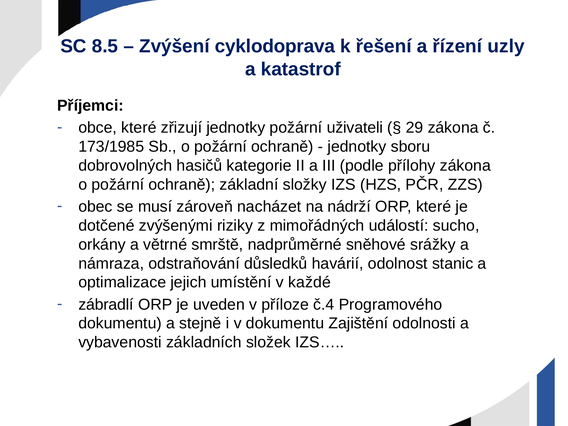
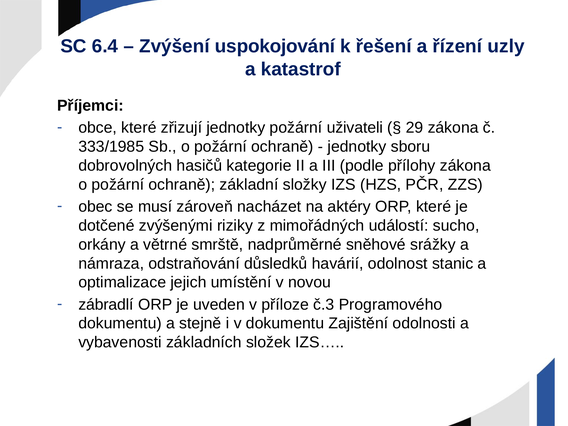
8.5: 8.5 -> 6.4
cyklodoprava: cyklodoprava -> uspokojování
173/1985: 173/1985 -> 333/1985
nádrží: nádrží -> aktéry
každé: každé -> novou
č.4: č.4 -> č.3
